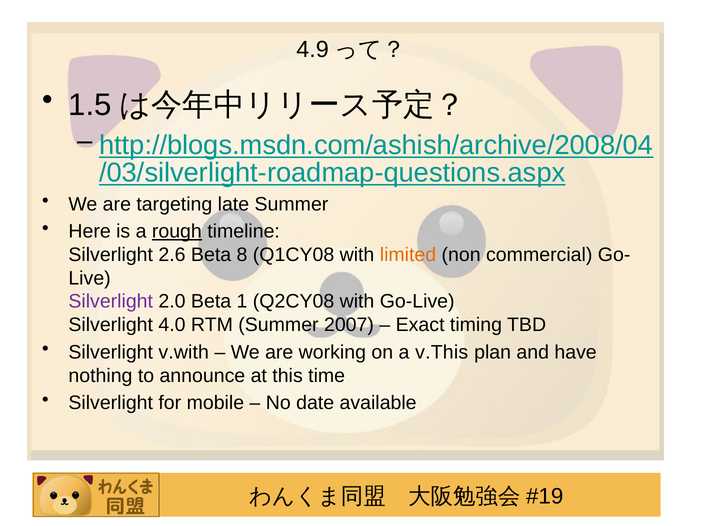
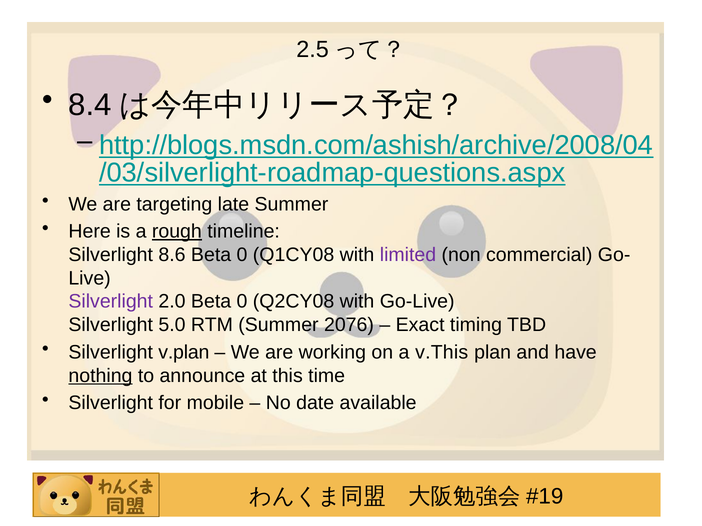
4.9: 4.9 -> 2.5
1.5: 1.5 -> 8.4
2.6: 2.6 -> 8.6
8 at (242, 255): 8 -> 0
limited colour: orange -> purple
2.0 Beta 1: 1 -> 0
4.0: 4.0 -> 5.0
2007: 2007 -> 2076
v.with: v.with -> v.plan
nothing underline: none -> present
